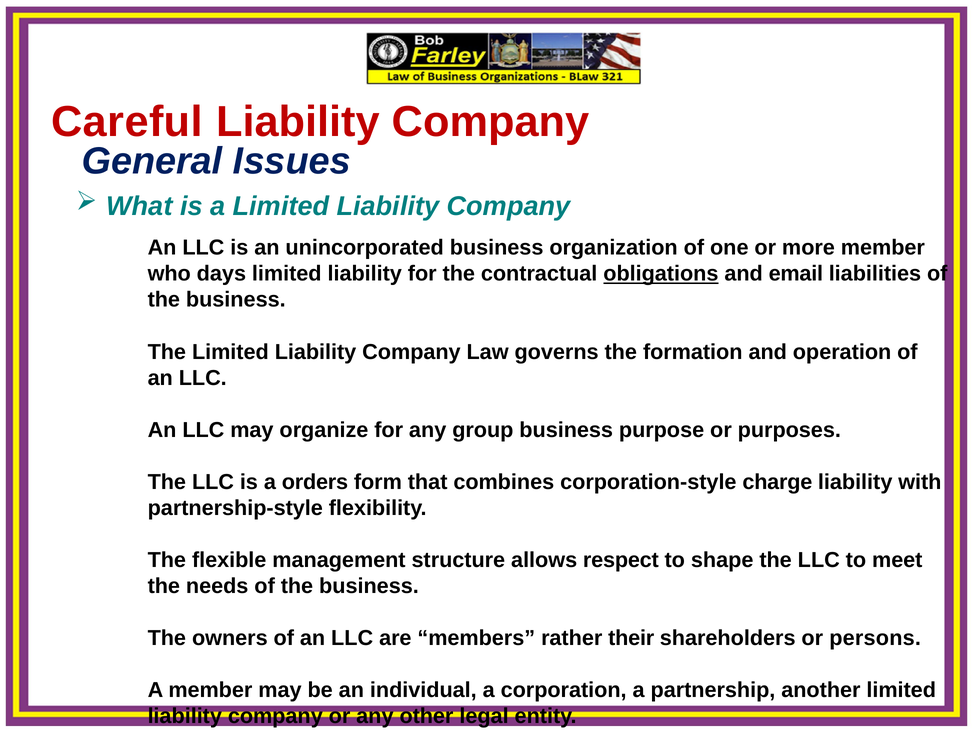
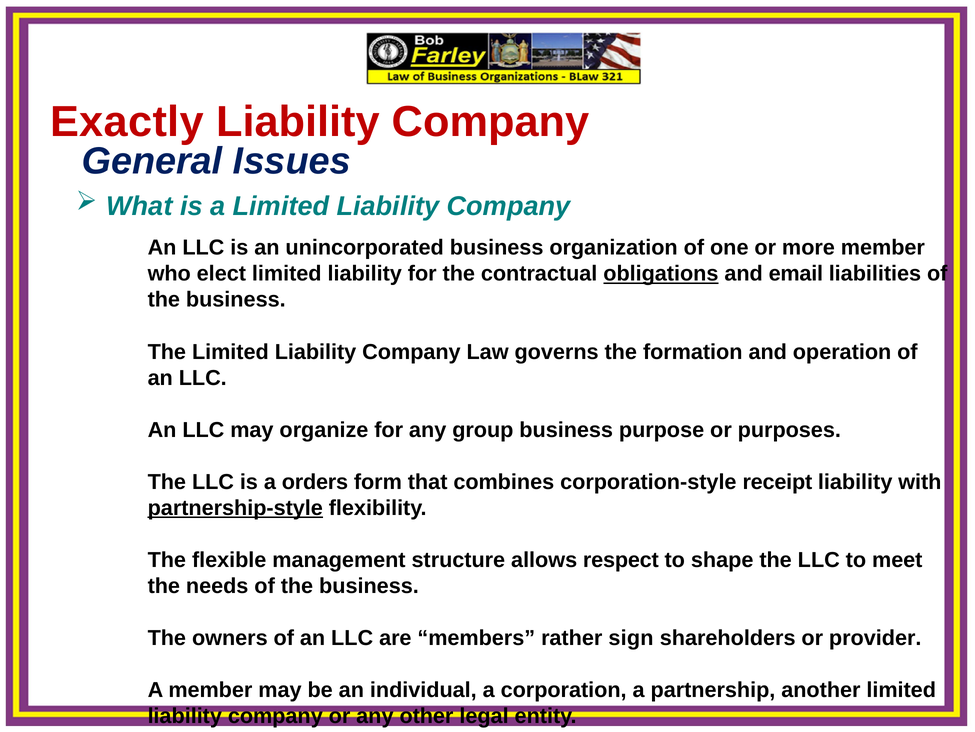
Careful: Careful -> Exactly
days: days -> elect
charge: charge -> receipt
partnership-style underline: none -> present
their: their -> sign
persons: persons -> provider
